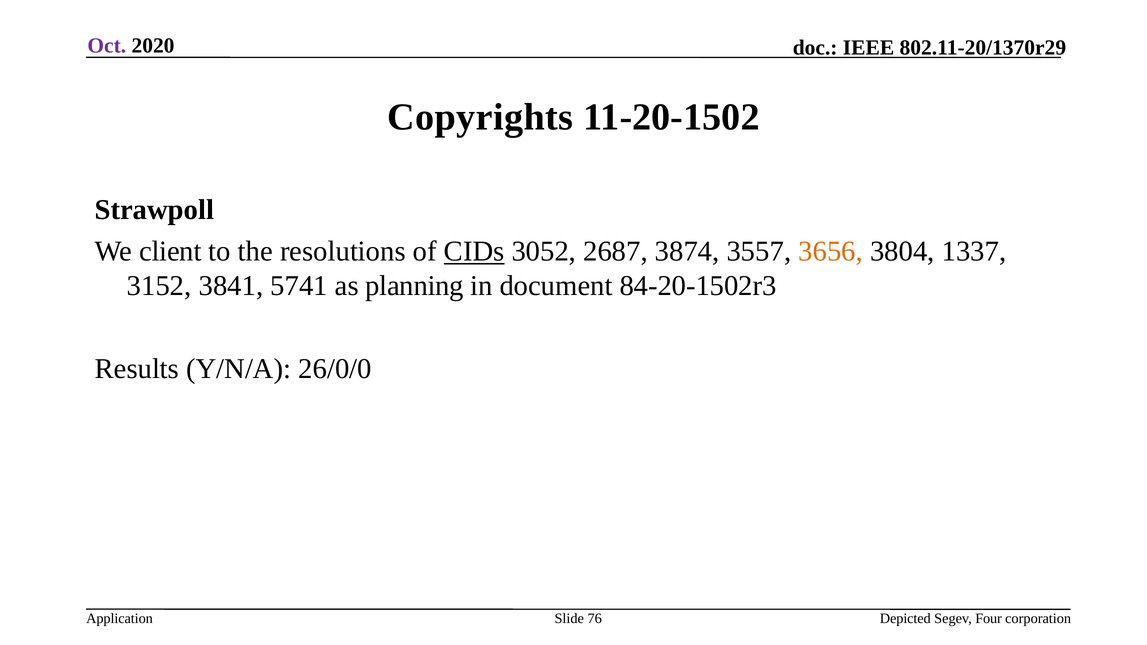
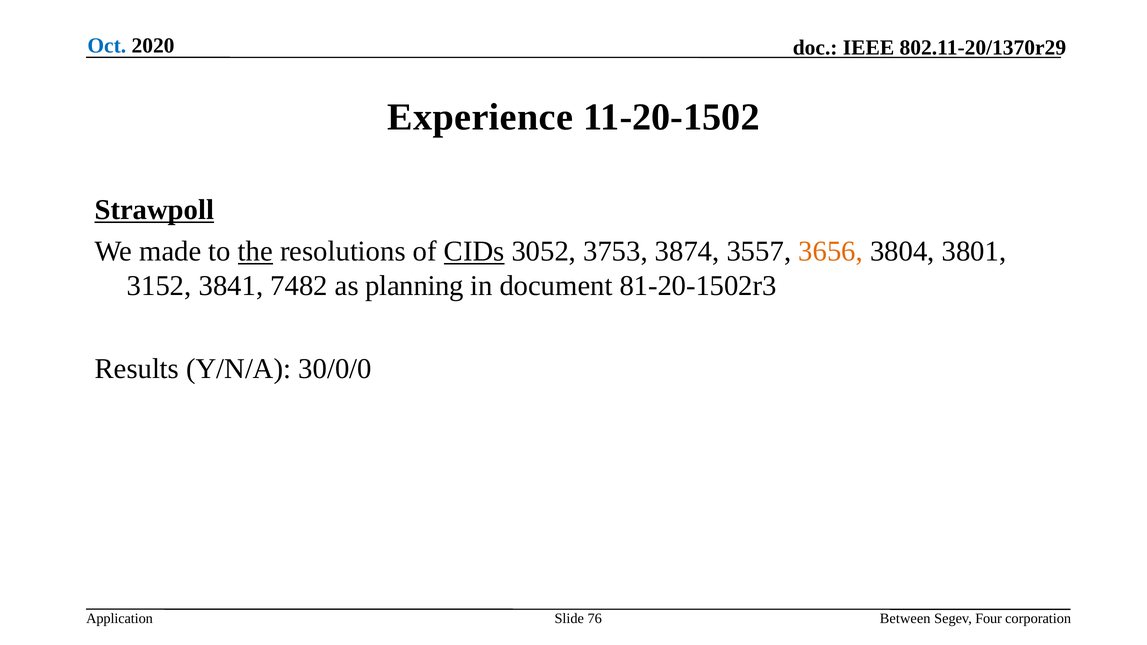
Oct colour: purple -> blue
Copyrights: Copyrights -> Experience
Strawpoll underline: none -> present
client: client -> made
the underline: none -> present
2687: 2687 -> 3753
1337: 1337 -> 3801
5741: 5741 -> 7482
84-20-1502r3: 84-20-1502r3 -> 81-20-1502r3
26/0/0: 26/0/0 -> 30/0/0
Depicted: Depicted -> Between
